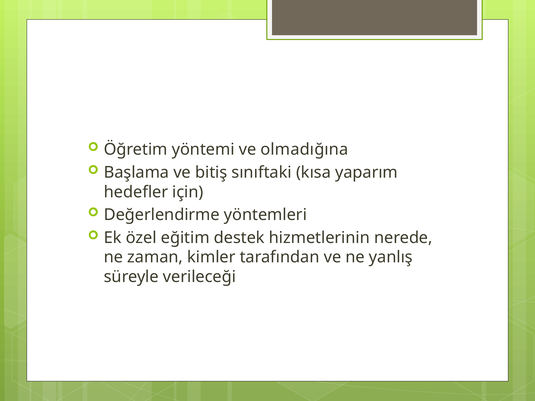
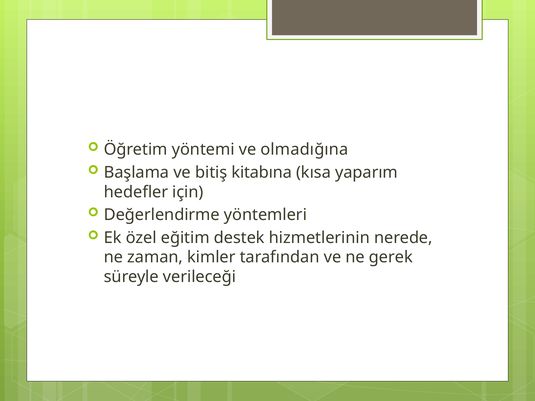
sınıftaki: sınıftaki -> kitabına
yanlış: yanlış -> gerek
